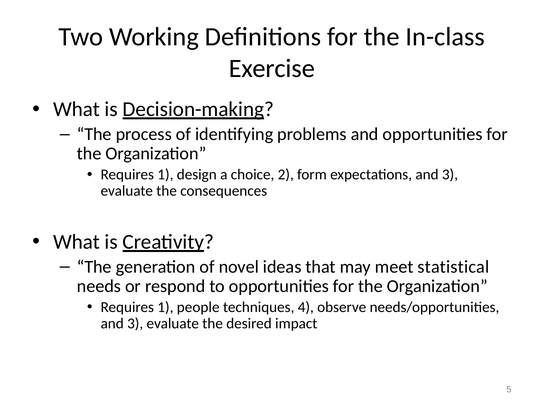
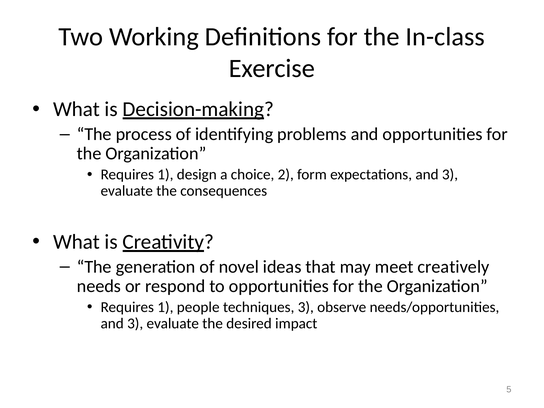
statistical: statistical -> creatively
techniques 4: 4 -> 3
